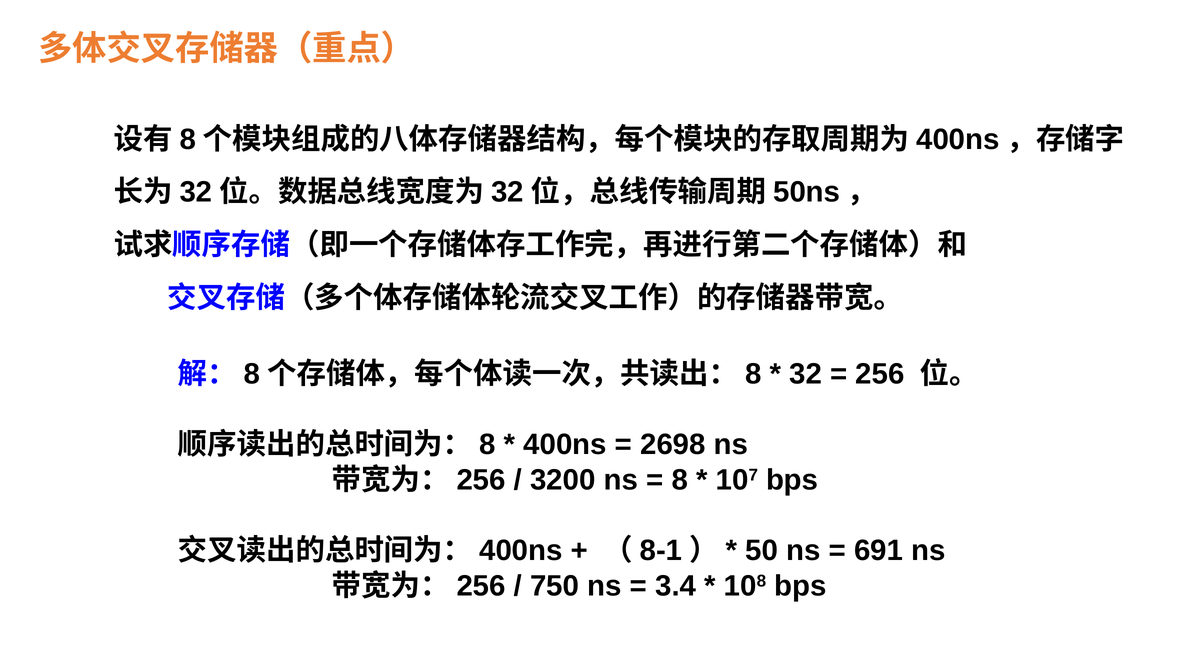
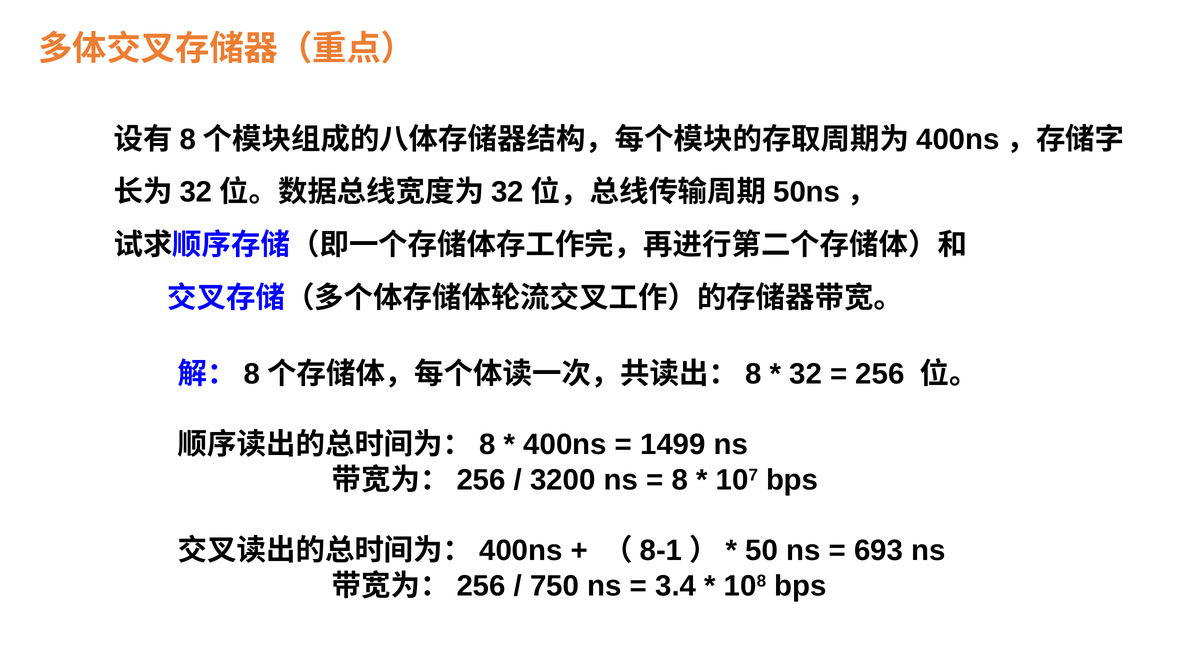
2698: 2698 -> 1499
691: 691 -> 693
